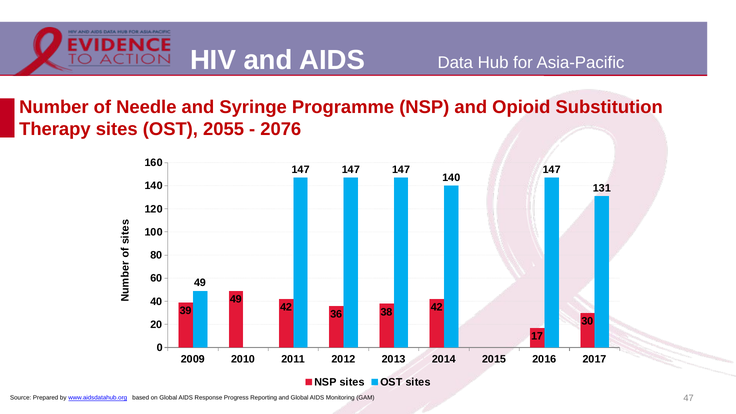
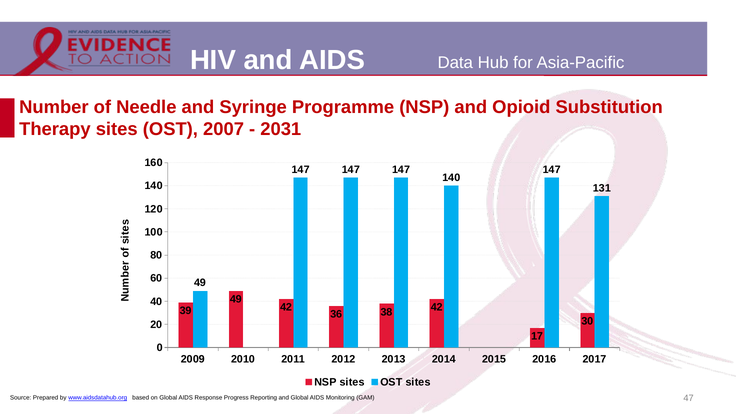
2055: 2055 -> 2007
2076: 2076 -> 2031
